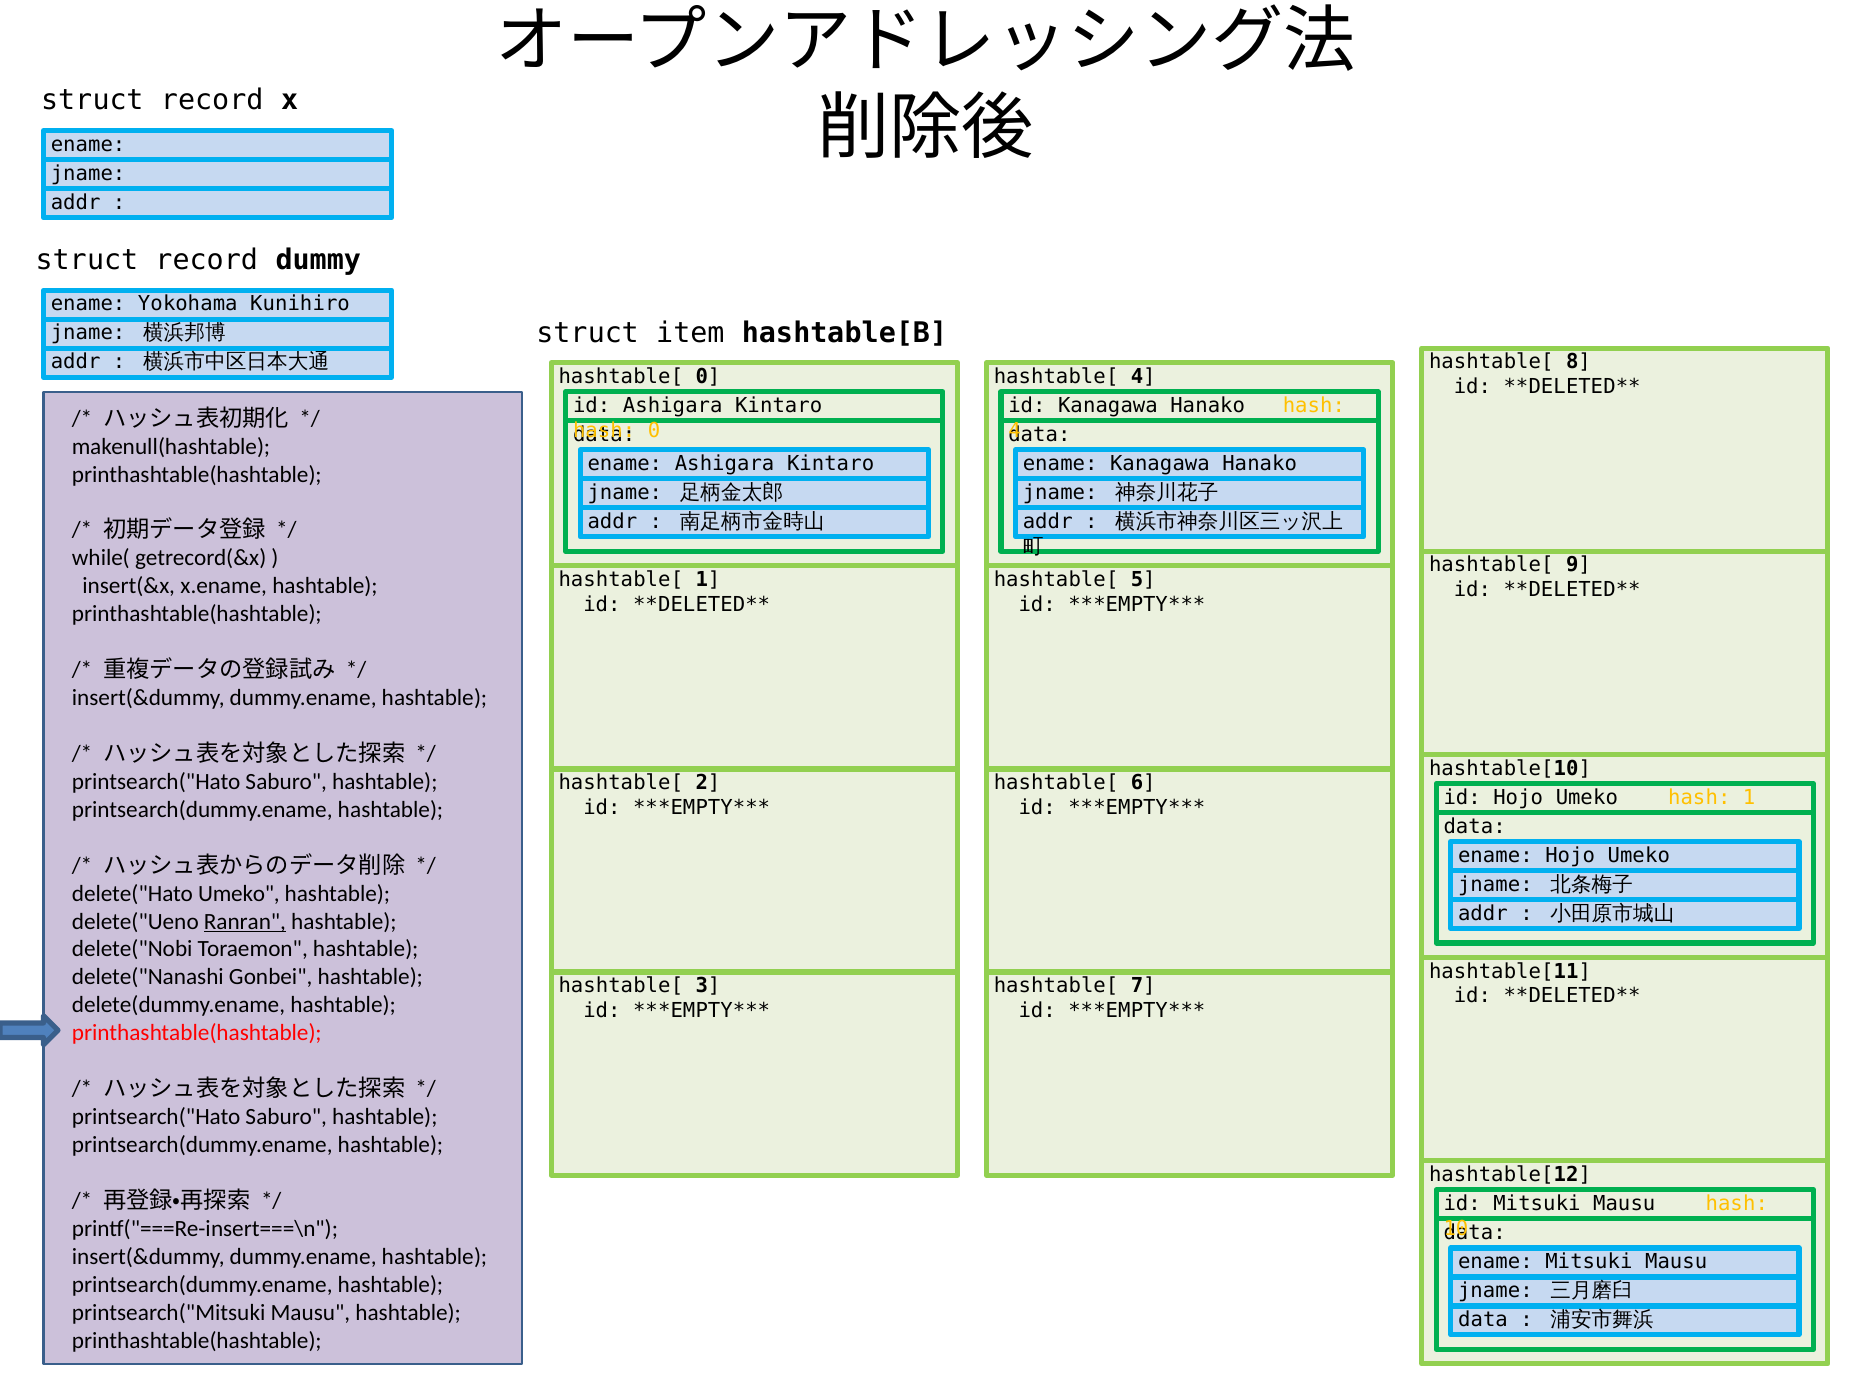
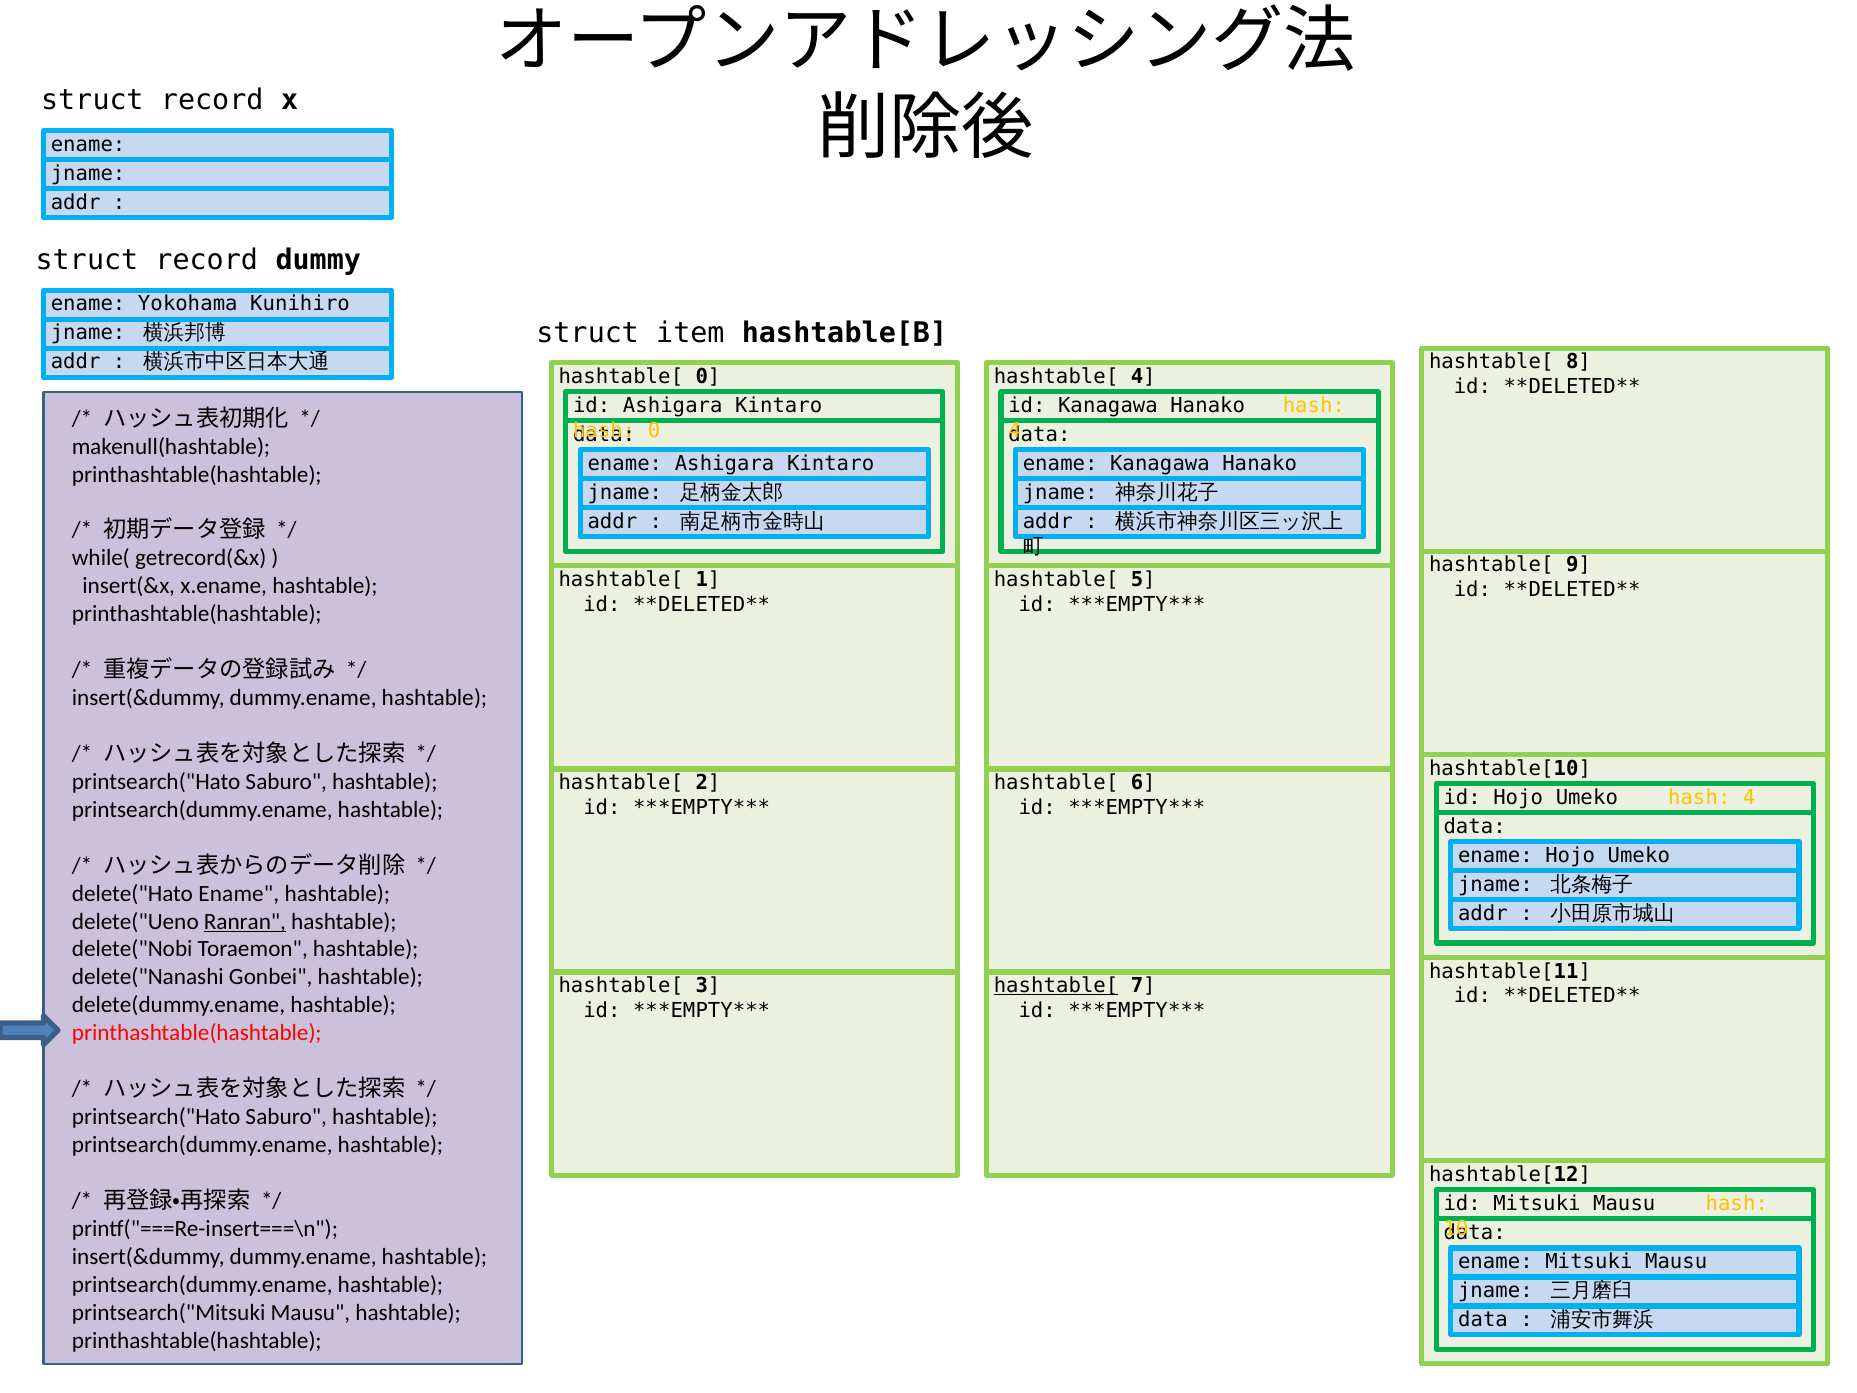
1 at (1749, 797): 1 -> 4
delete("Hato Umeko: Umeko -> Ename
hashtable[ at (1056, 986) underline: none -> present
